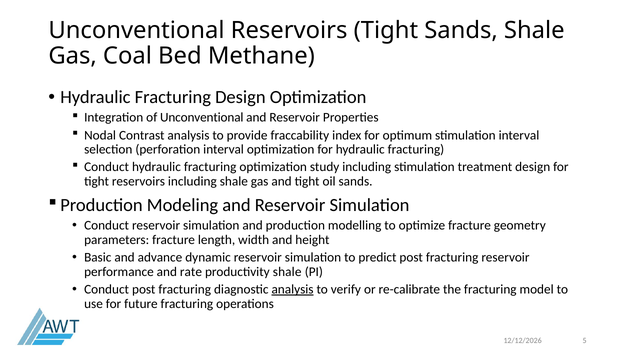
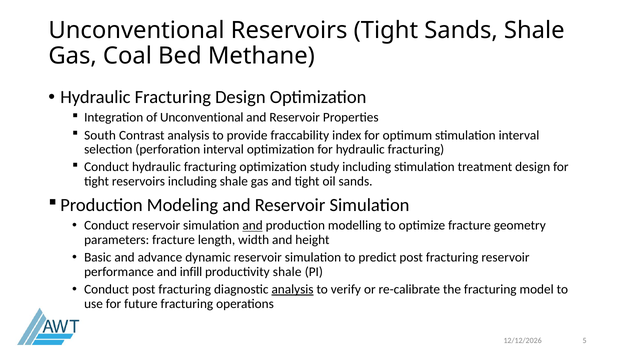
Nodal: Nodal -> South
and at (253, 226) underline: none -> present
rate: rate -> infill
